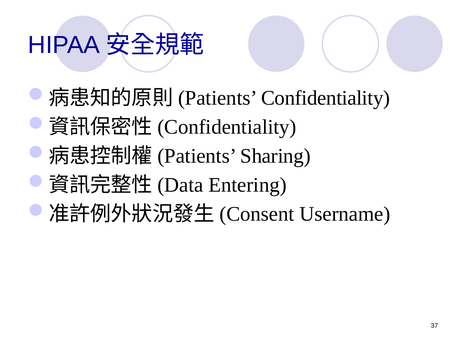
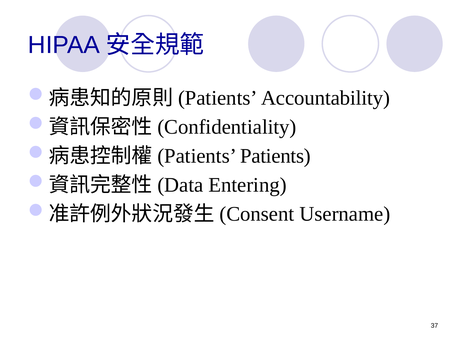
Confidentiality at (326, 98): Confidentiality -> Accountability
Sharing at (275, 156): Sharing -> Patients
